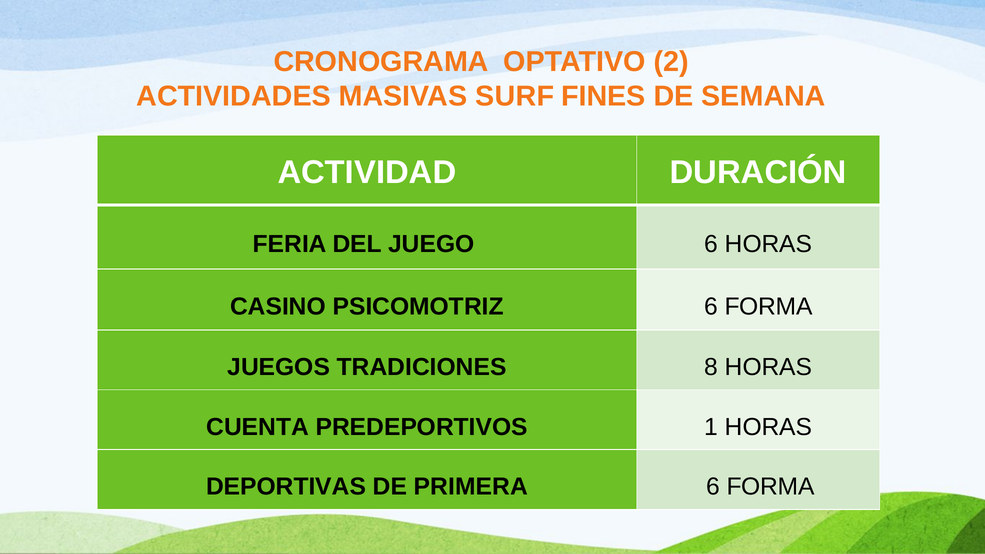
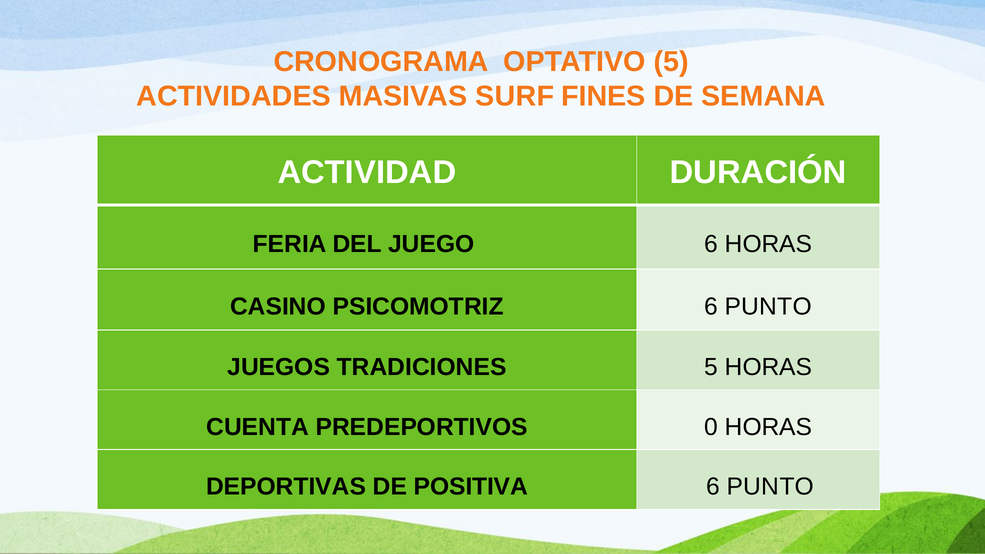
OPTATIVO 2: 2 -> 5
PSICOMOTRIZ 6 FORMA: FORMA -> PUNTO
TRADICIONES 8: 8 -> 5
1: 1 -> 0
PRIMERA: PRIMERA -> POSITIVA
FORMA at (771, 487): FORMA -> PUNTO
